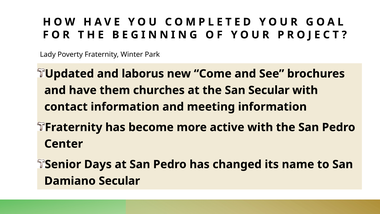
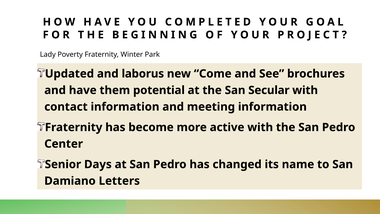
churches: churches -> potential
Damiano Secular: Secular -> Letters
